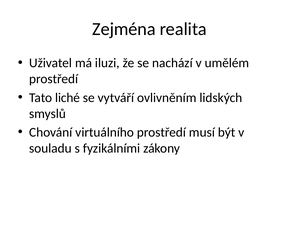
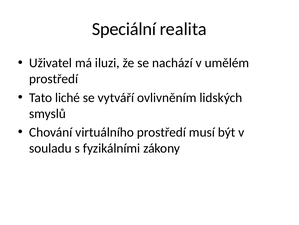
Zejména: Zejména -> Speciální
